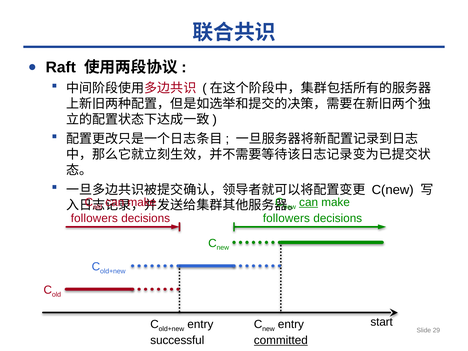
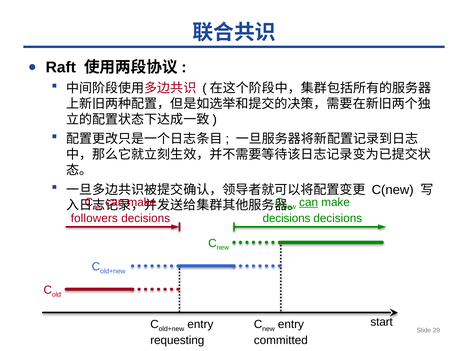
followers at (286, 218): followers -> decisions
successful: successful -> requesting
committed underline: present -> none
